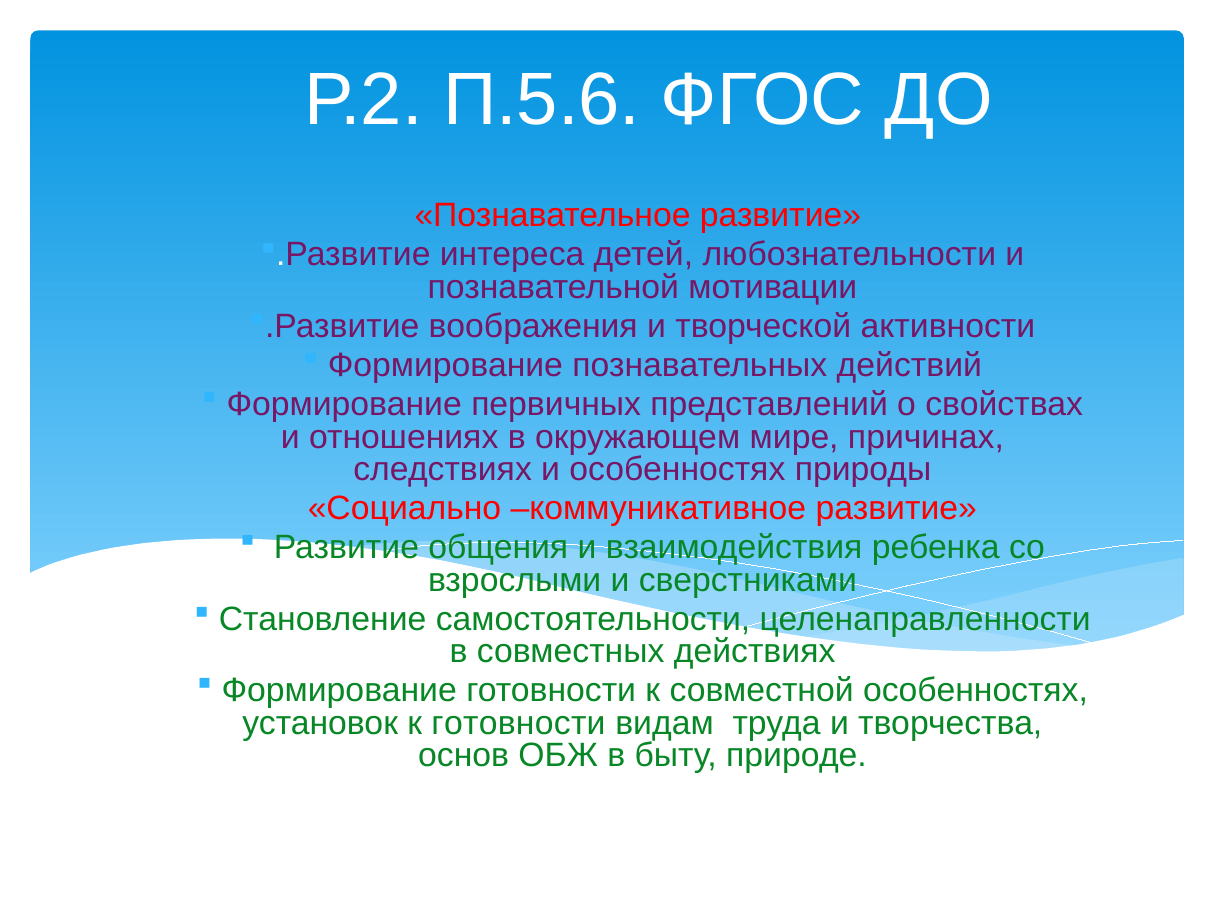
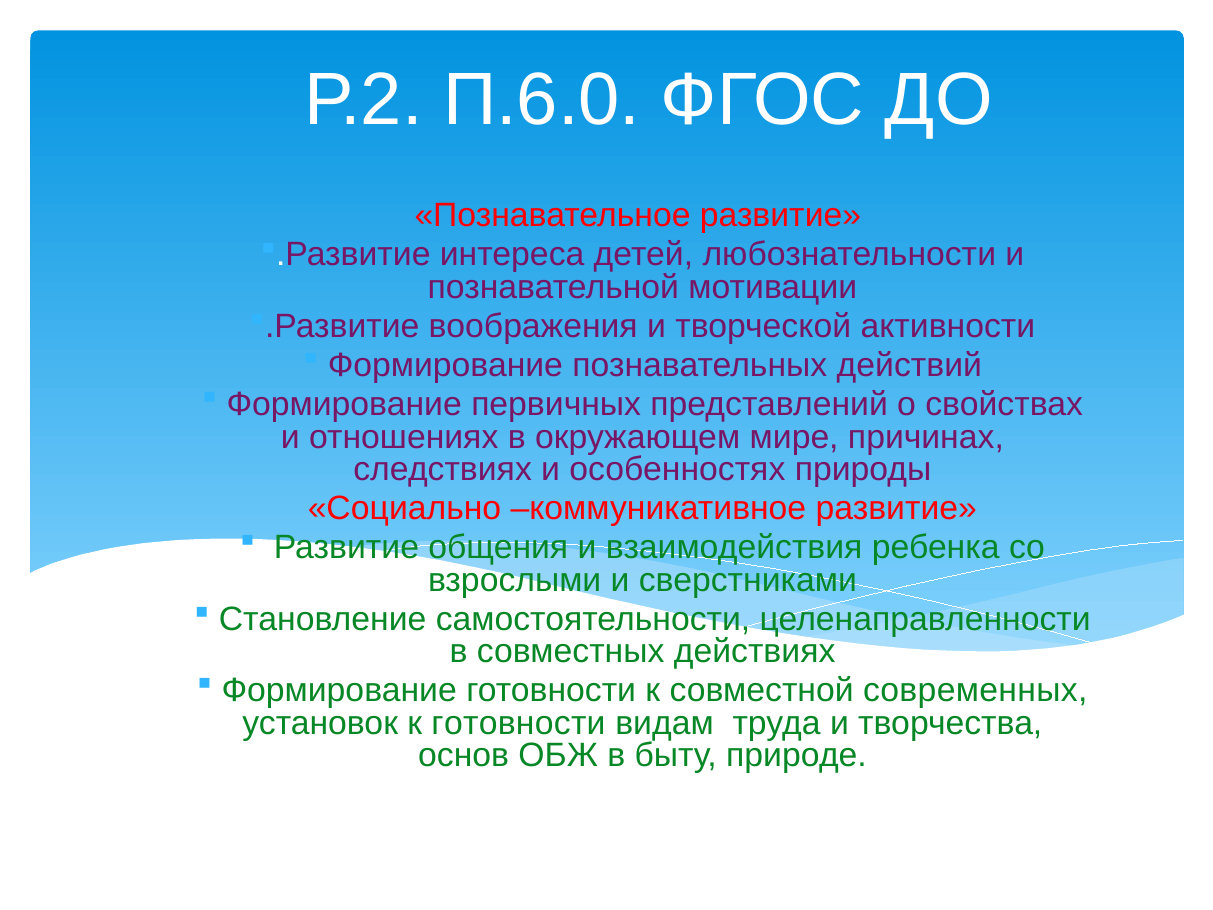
П.5.6: П.5.6 -> П.6.0
совместной особенностях: особенностях -> современных
